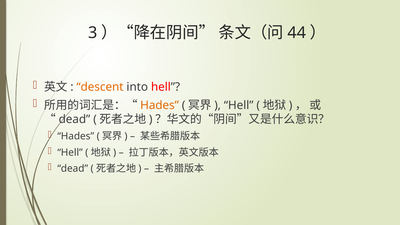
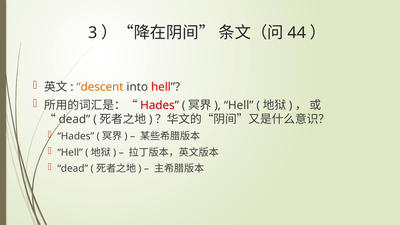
Hades at (160, 105) colour: orange -> red
